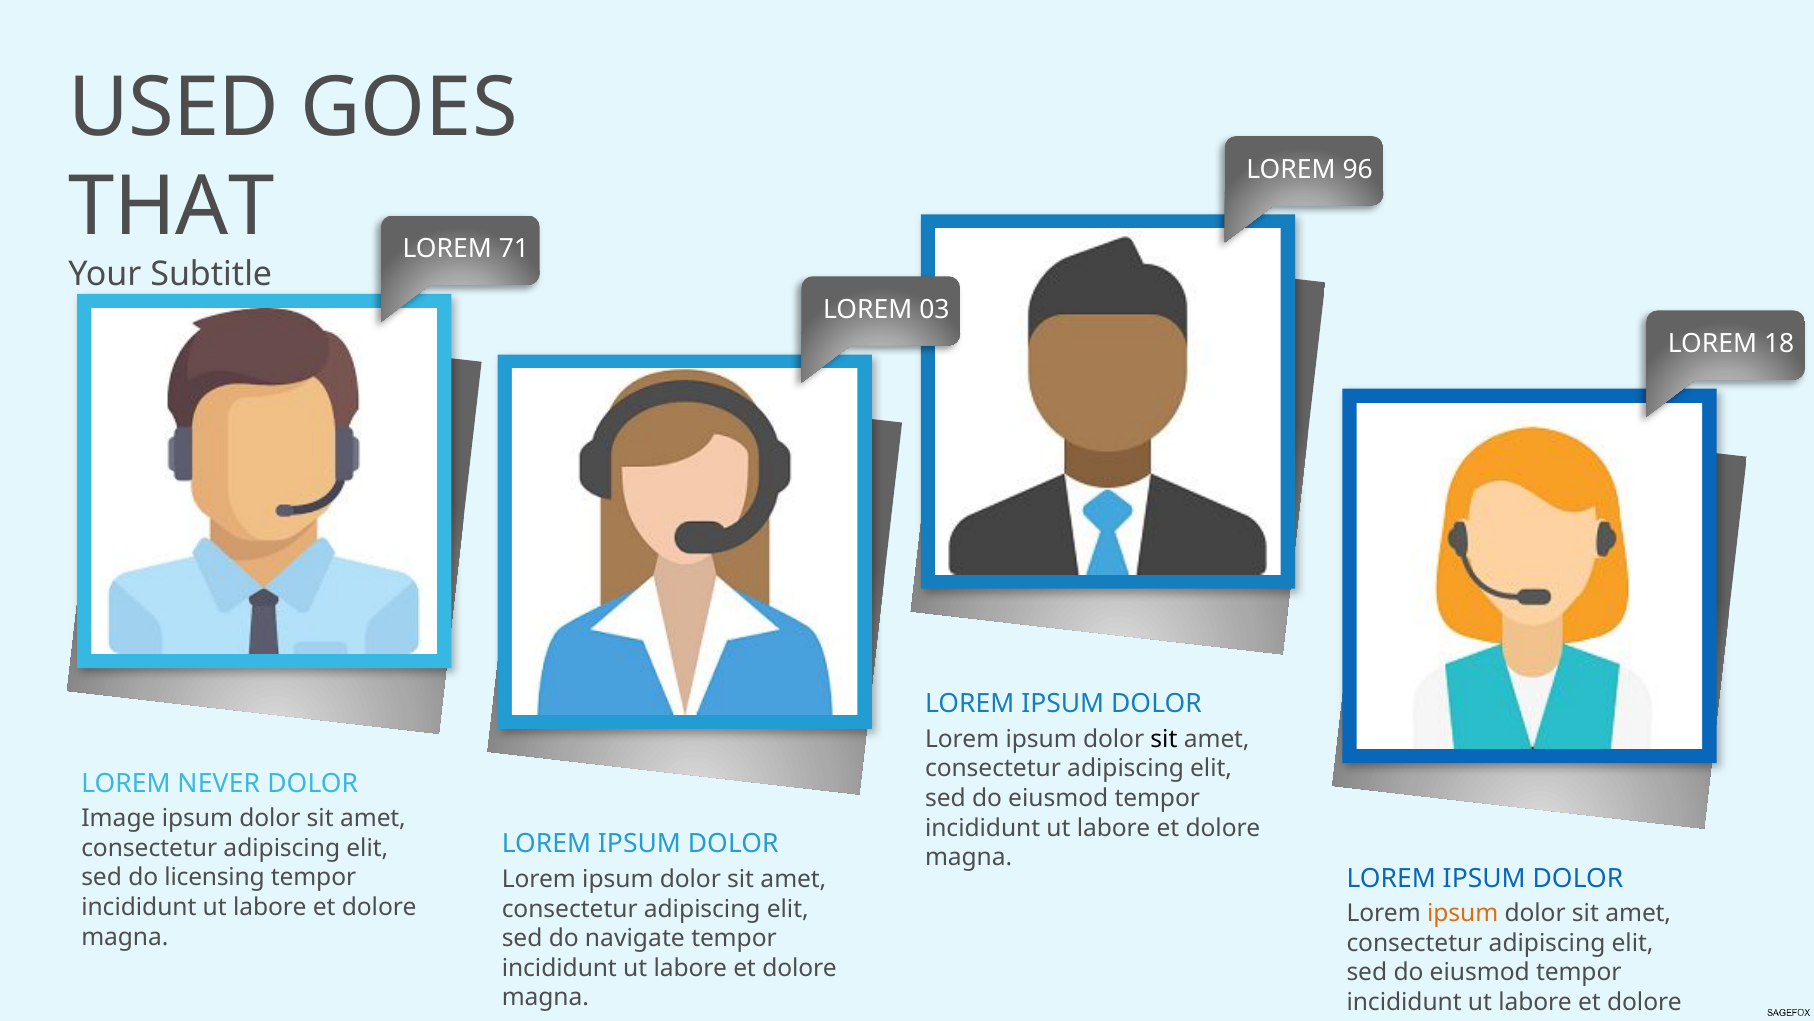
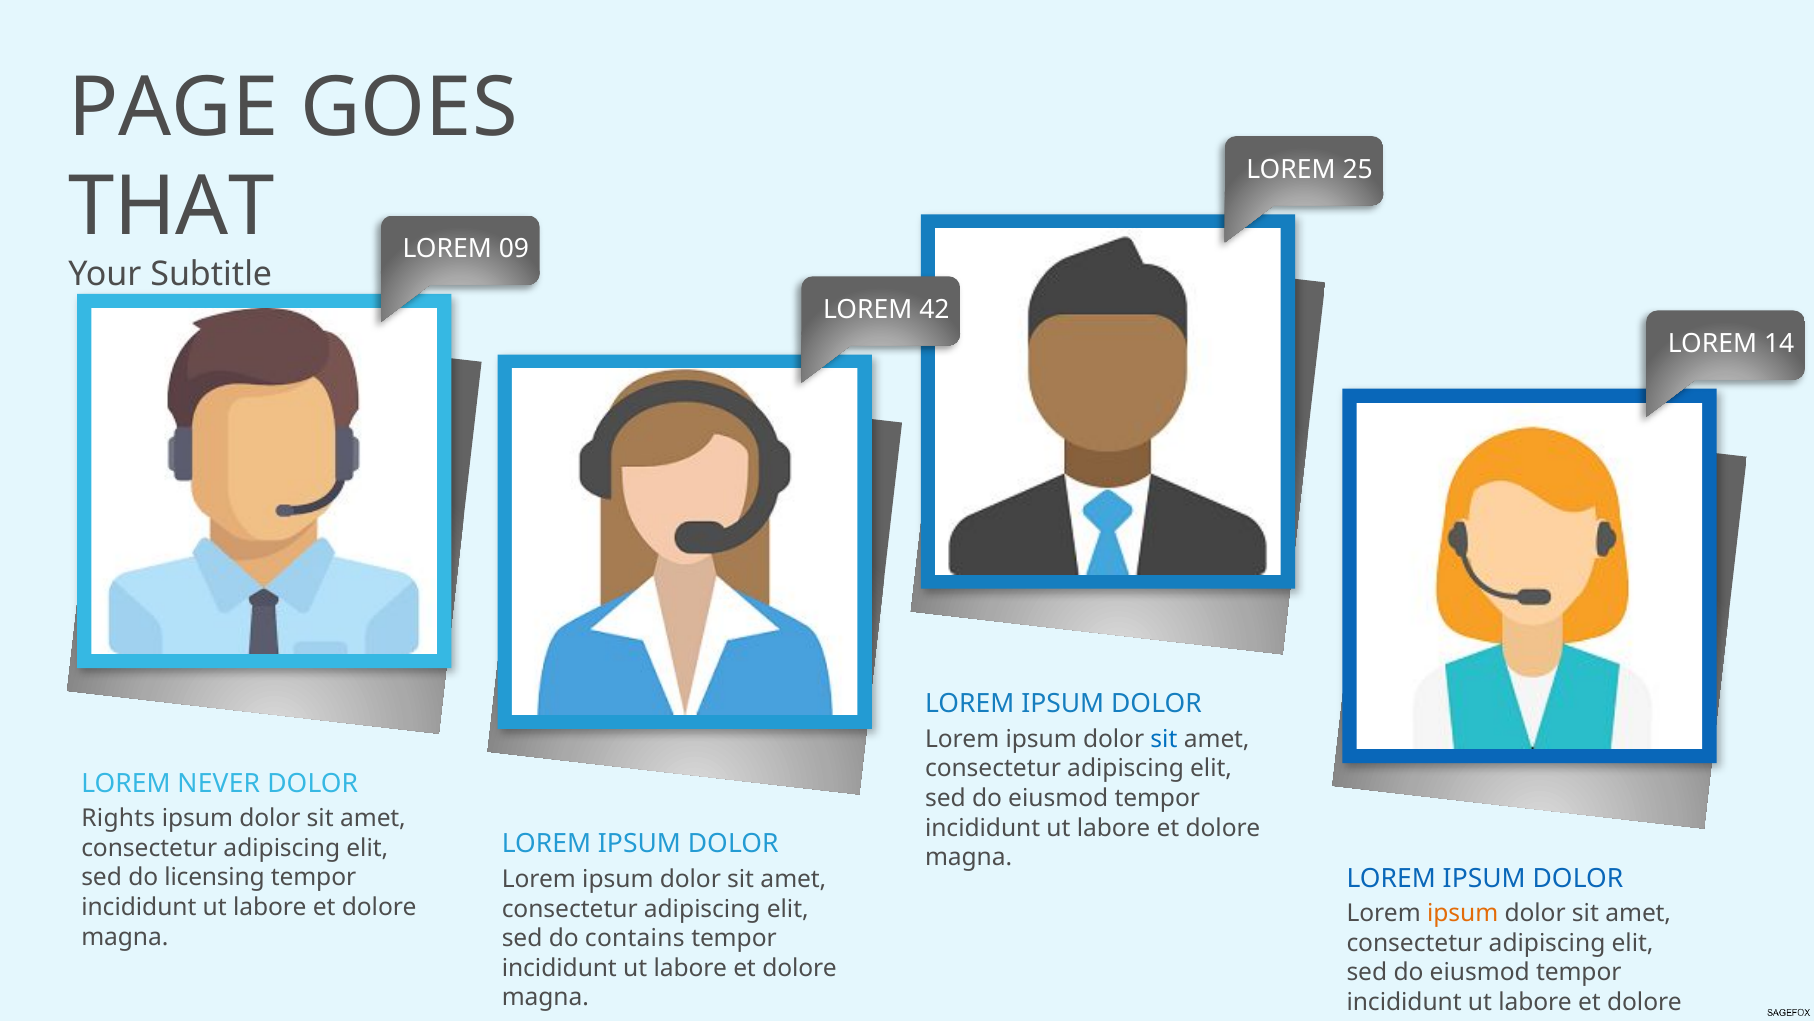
USED: USED -> PAGE
96: 96 -> 25
71: 71 -> 09
03: 03 -> 42
18: 18 -> 14
sit at (1164, 739) colour: black -> blue
Image: Image -> Rights
navigate: navigate -> contains
